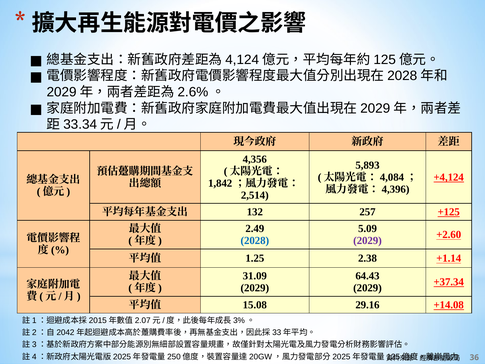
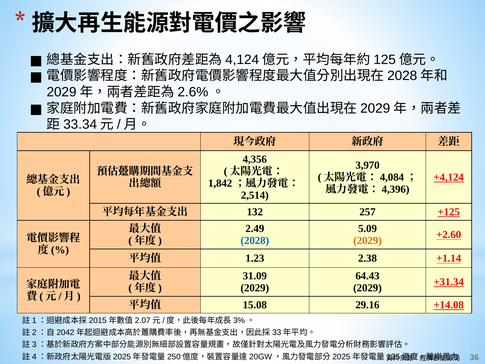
5,893: 5,893 -> 3,970
2029 at (367, 241) colour: purple -> orange
1.25: 1.25 -> 1.23
+37.34: +37.34 -> +31.34
